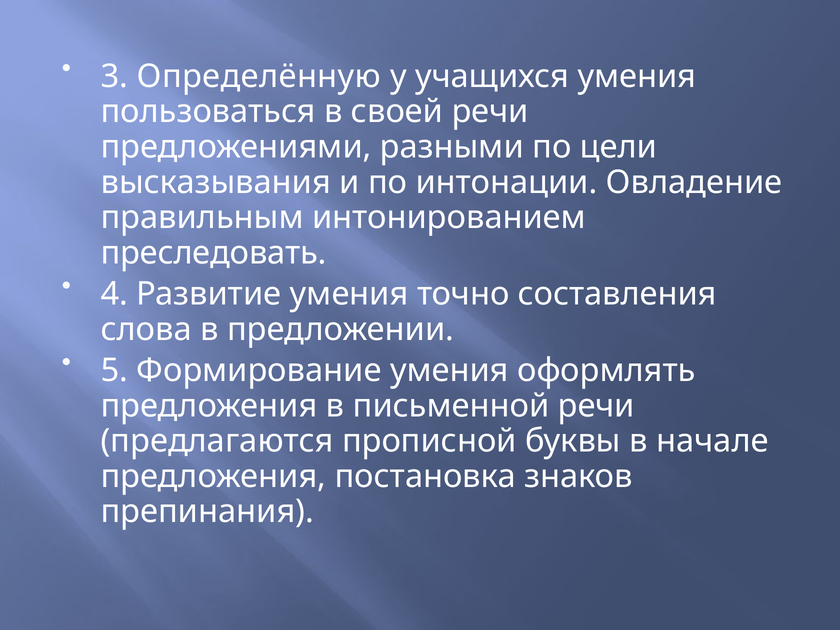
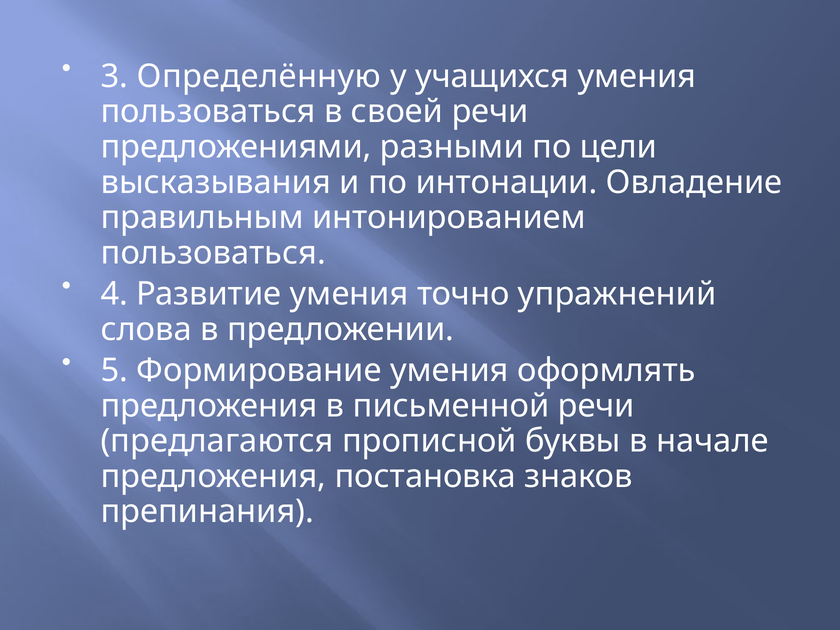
преследовать at (214, 253): преследовать -> пользоваться
составления: составления -> упражнений
